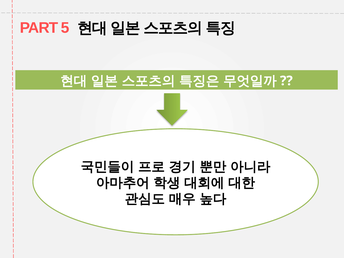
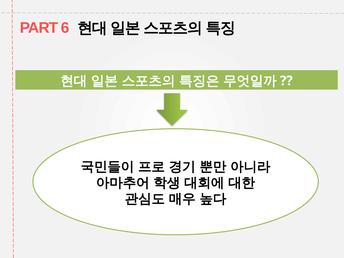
5: 5 -> 6
